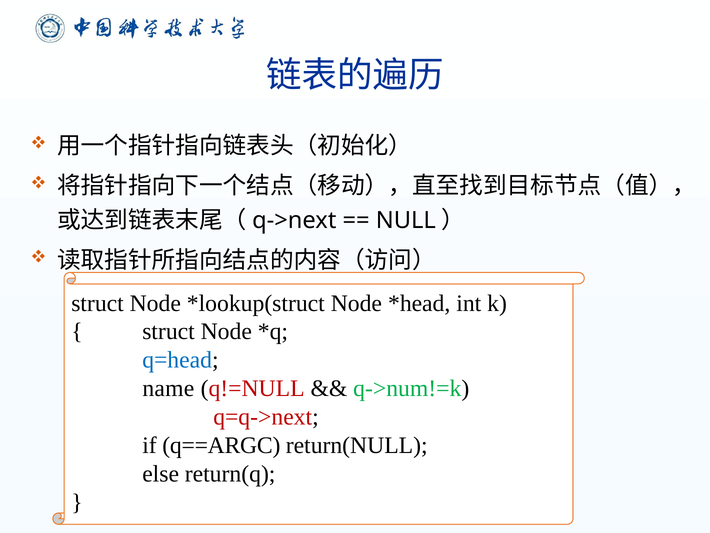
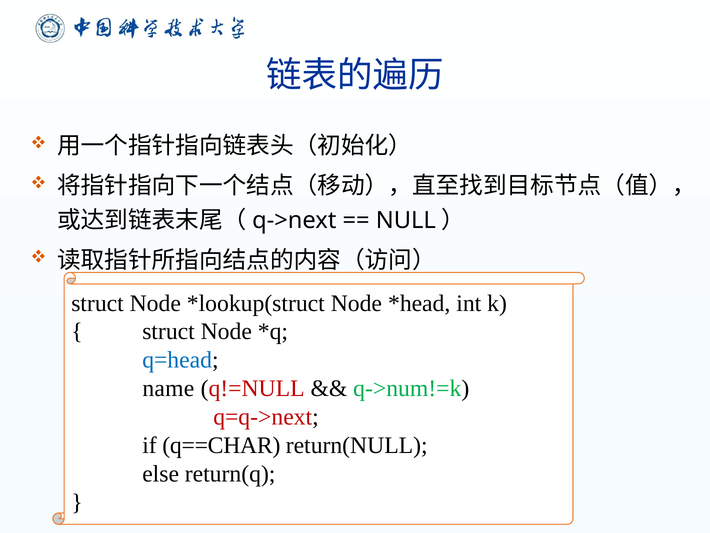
q==ARGC: q==ARGC -> q==CHAR
